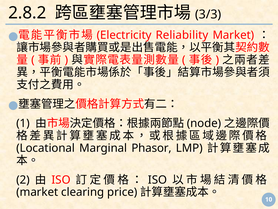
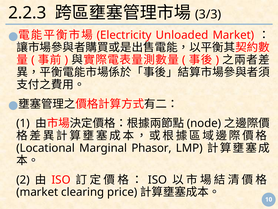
2.8.2: 2.8.2 -> 2.2.3
Reliability: Reliability -> Unloaded
